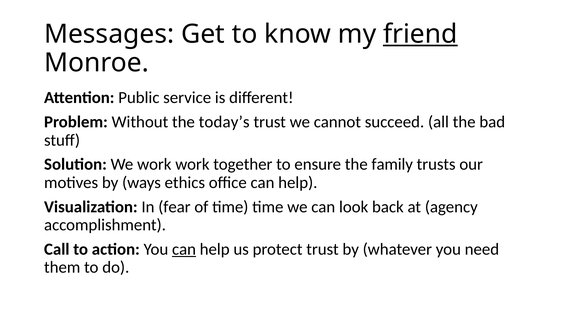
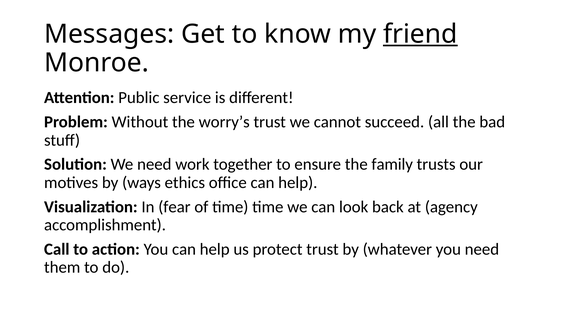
today’s: today’s -> worry’s
We work: work -> need
can at (184, 249) underline: present -> none
